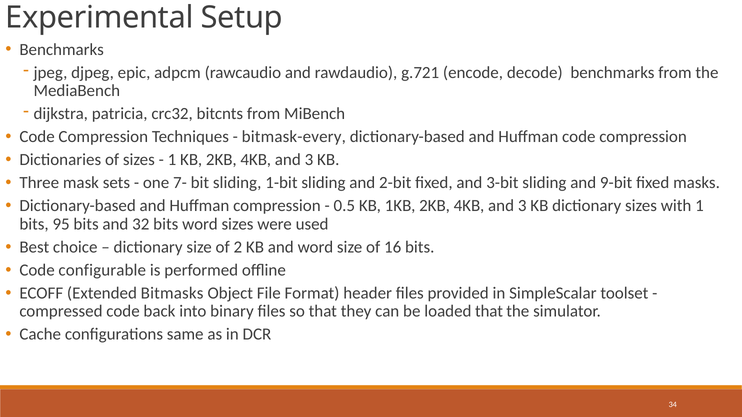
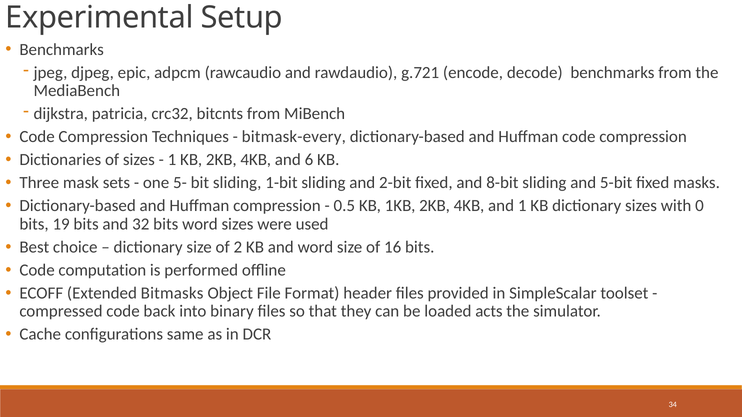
3 at (309, 160): 3 -> 6
7-: 7- -> 5-
3-bit: 3-bit -> 8-bit
9-bit: 9-bit -> 5-bit
3 at (522, 206): 3 -> 1
with 1: 1 -> 0
95: 95 -> 19
configurable: configurable -> computation
loaded that: that -> acts
